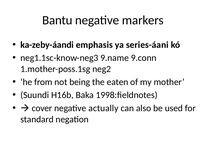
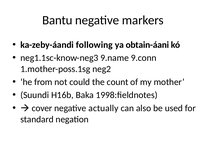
emphasis: emphasis -> following
series-áani: series-áani -> obtain-áani
being: being -> could
eaten: eaten -> count
